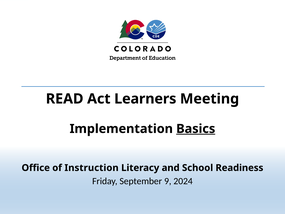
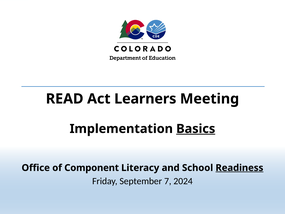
Instruction: Instruction -> Component
Readiness underline: none -> present
9: 9 -> 7
